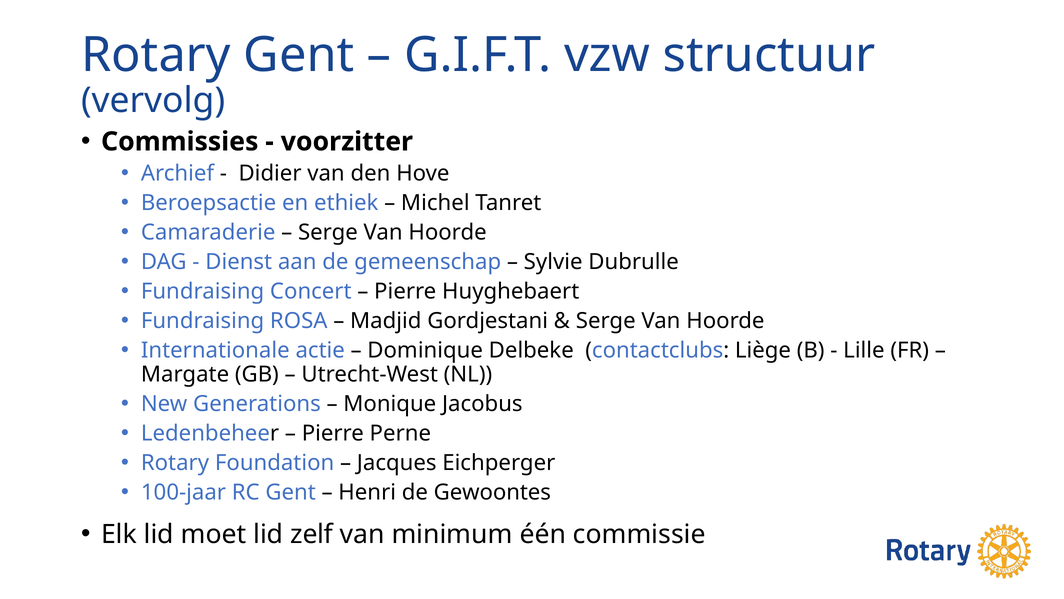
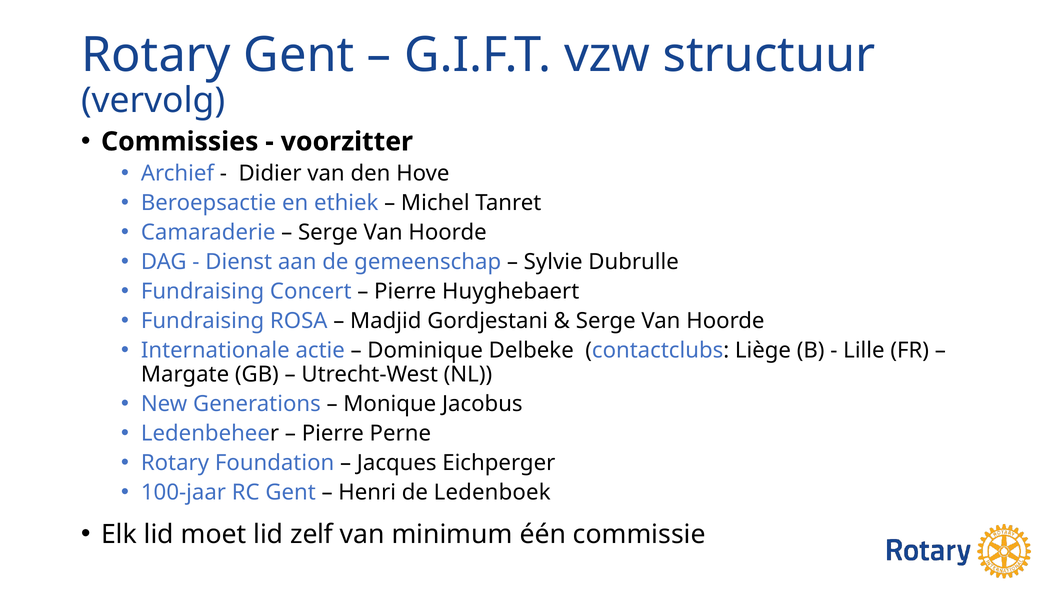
Gewoontes: Gewoontes -> Ledenboek
